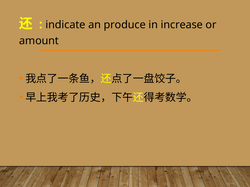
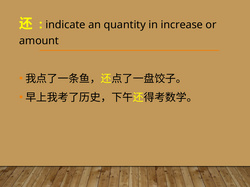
produce: produce -> quantity
